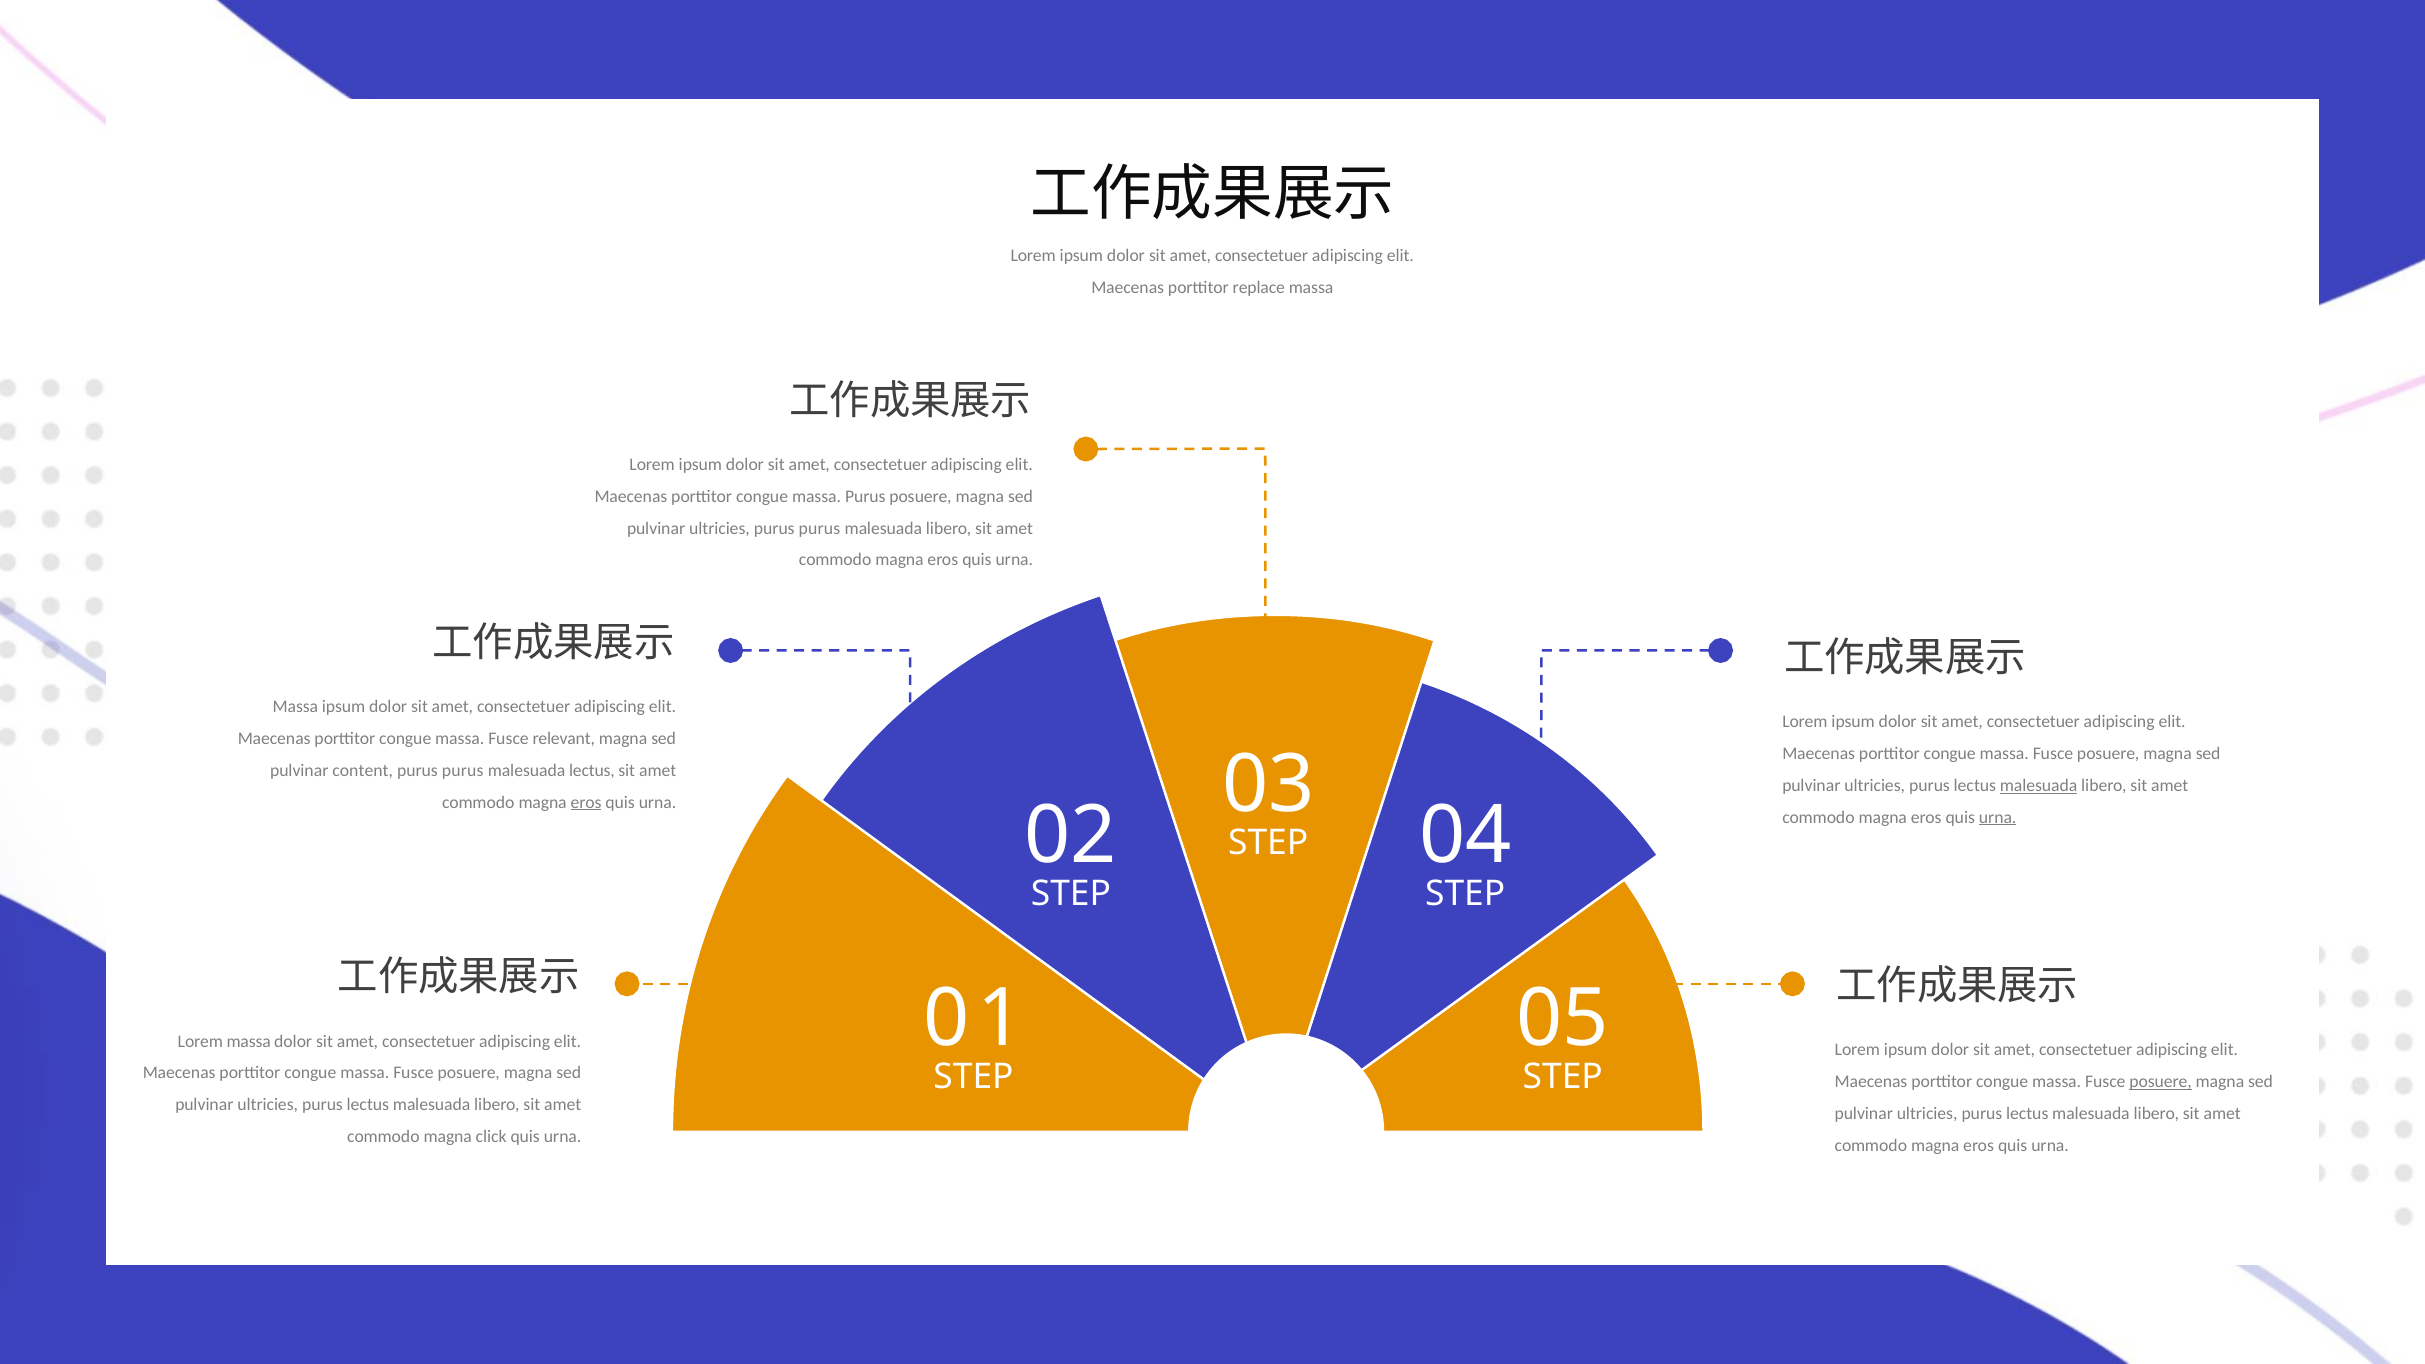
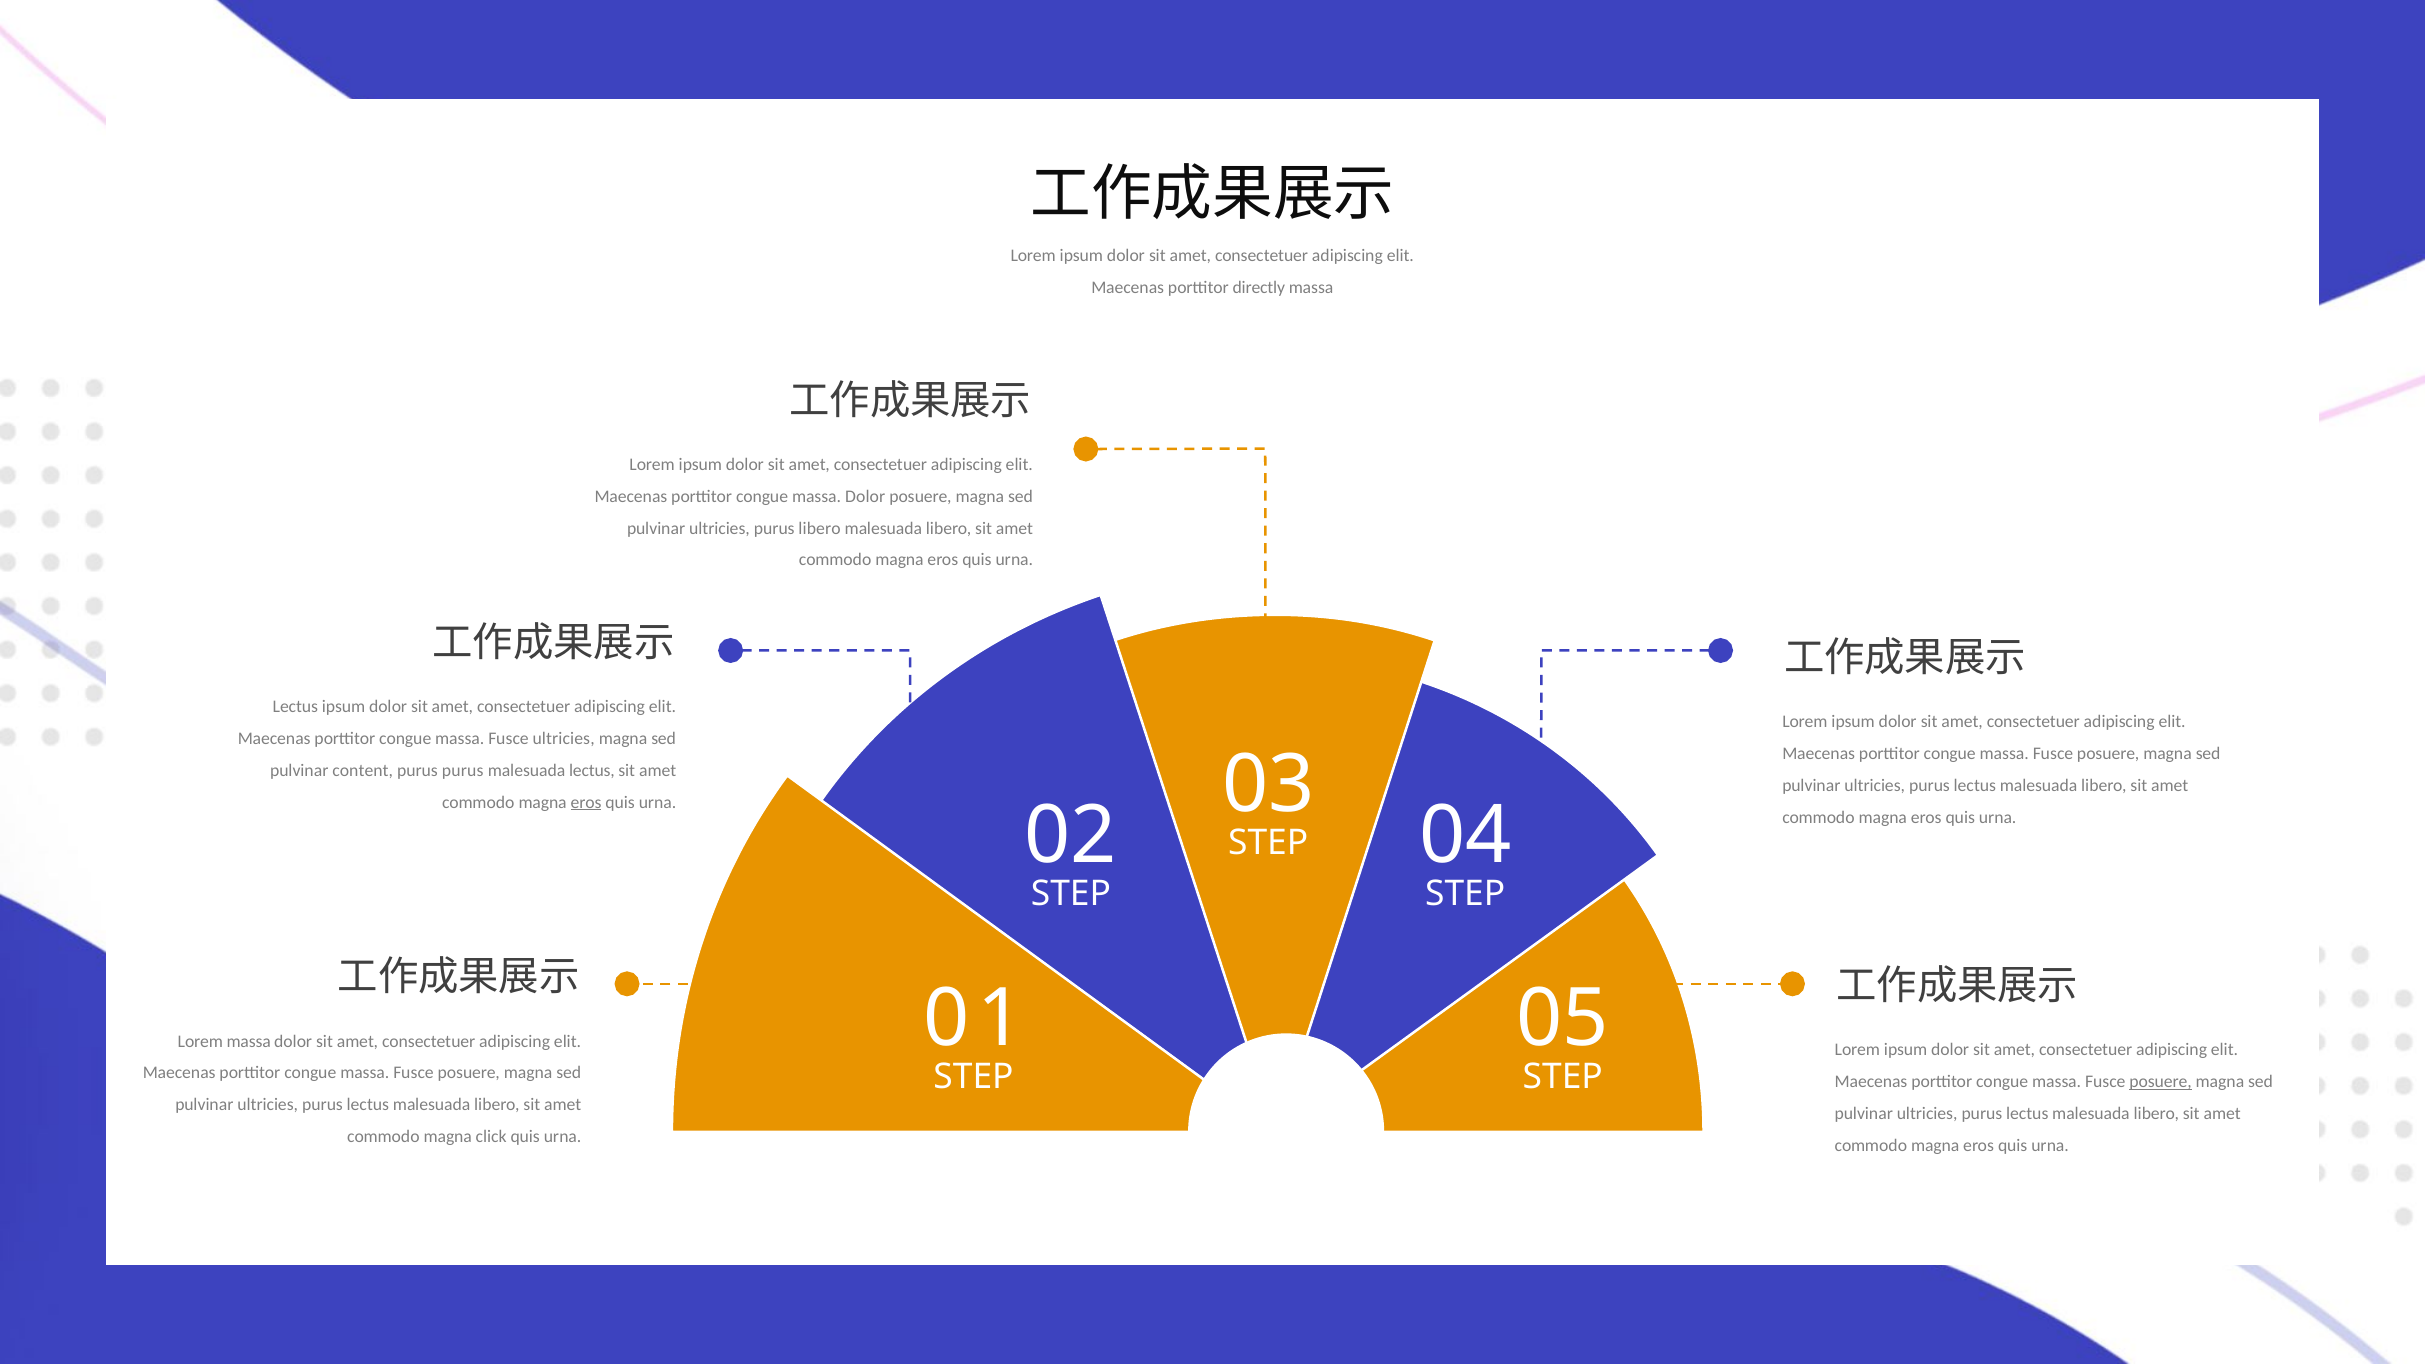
replace: replace -> directly
congue massa Purus: Purus -> Dolor
ultricies purus purus: purus -> libero
Massa at (295, 707): Massa -> Lectus
Fusce relevant: relevant -> ultricies
malesuada at (2039, 785) underline: present -> none
urna at (1998, 817) underline: present -> none
